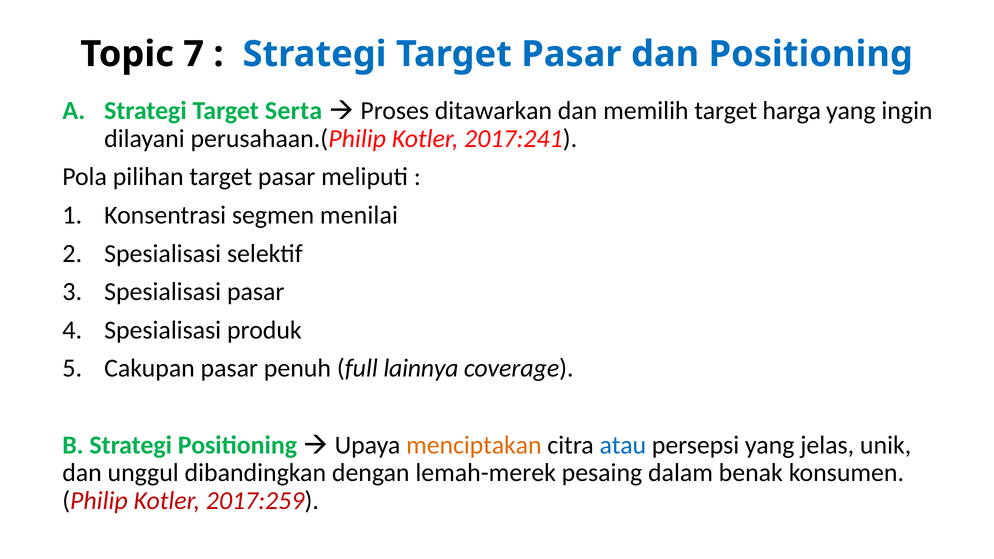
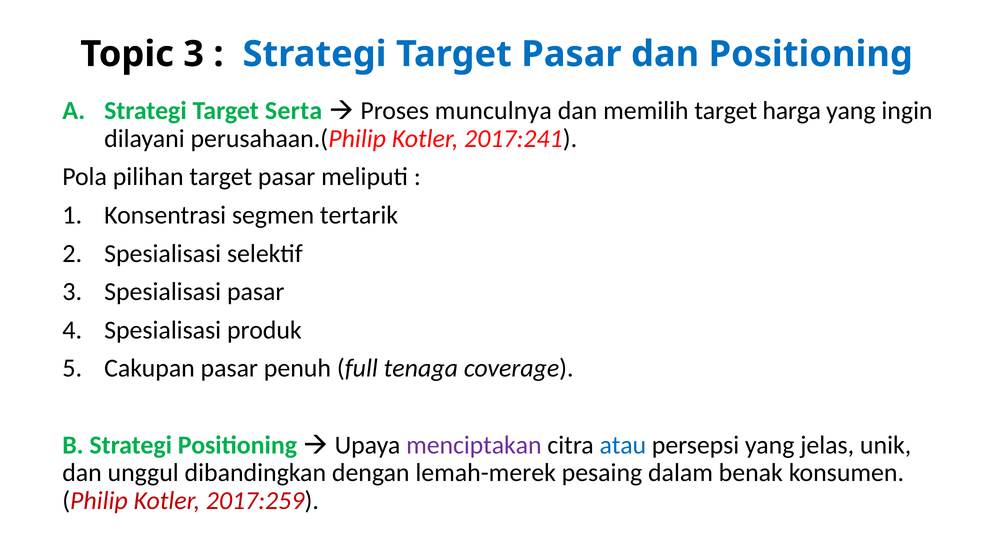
Topic 7: 7 -> 3
ditawarkan: ditawarkan -> munculnya
menilai: menilai -> tertarik
lainnya: lainnya -> tenaga
menciptakan colour: orange -> purple
